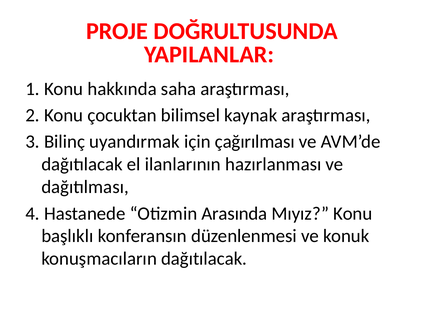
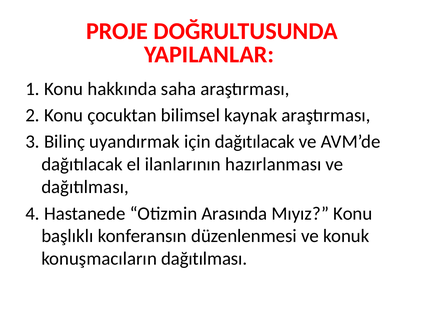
için çağırılması: çağırılması -> dağıtılacak
konuşmacıların dağıtılacak: dağıtılacak -> dağıtılması
